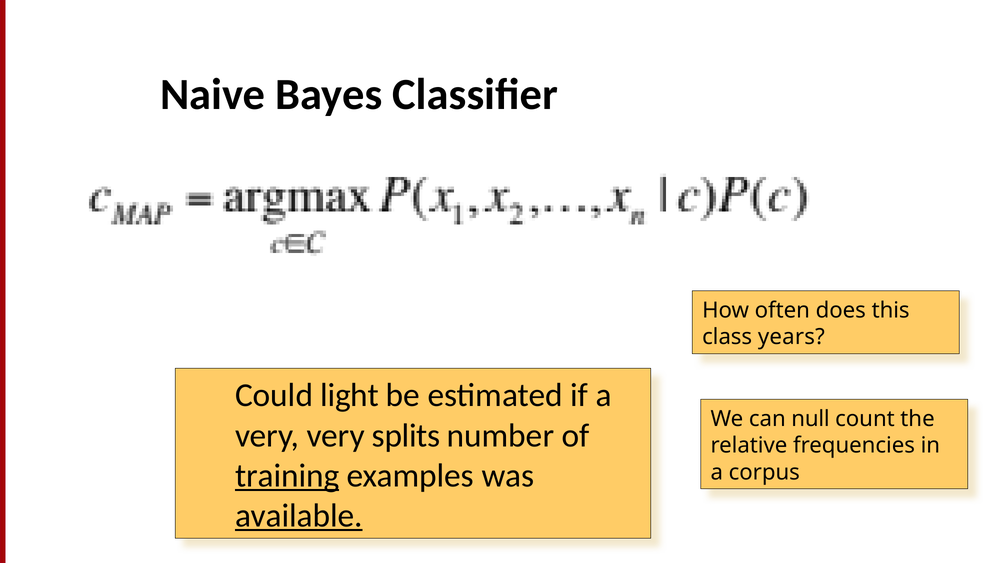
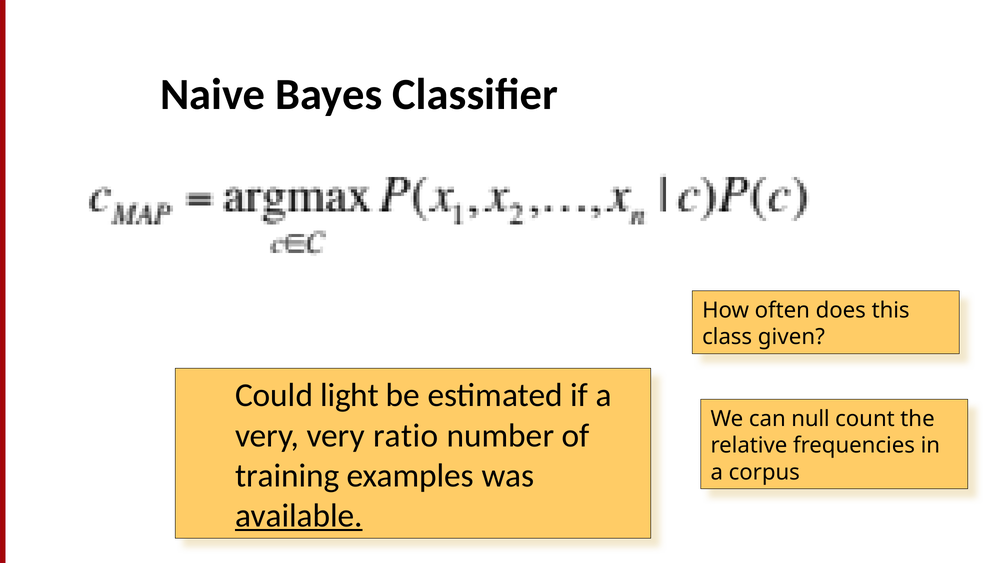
years: years -> given
splits: splits -> ratio
training underline: present -> none
